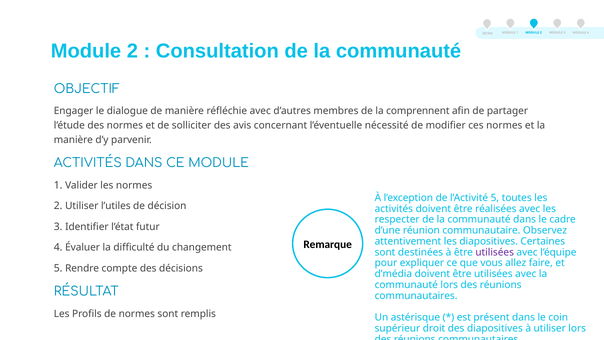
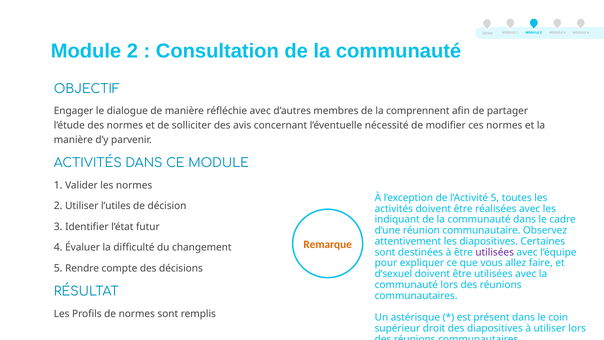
respecter: respecter -> indiquant
Remarque colour: black -> orange
d’média: d’média -> d’sexuel
